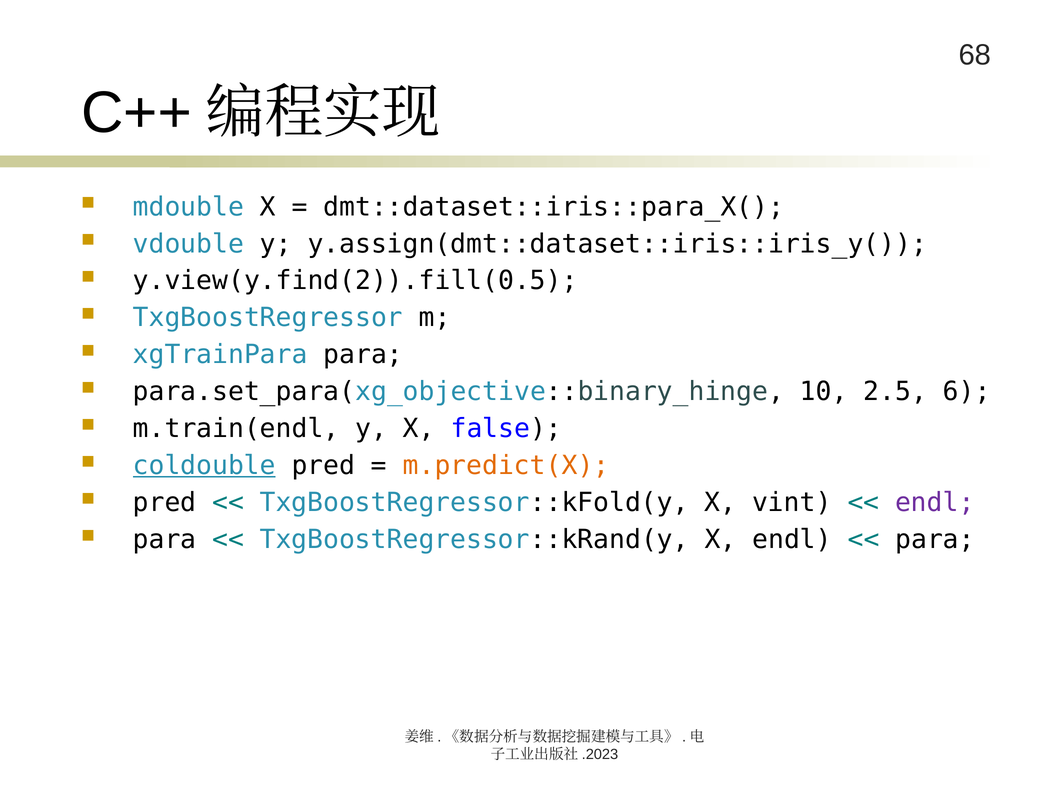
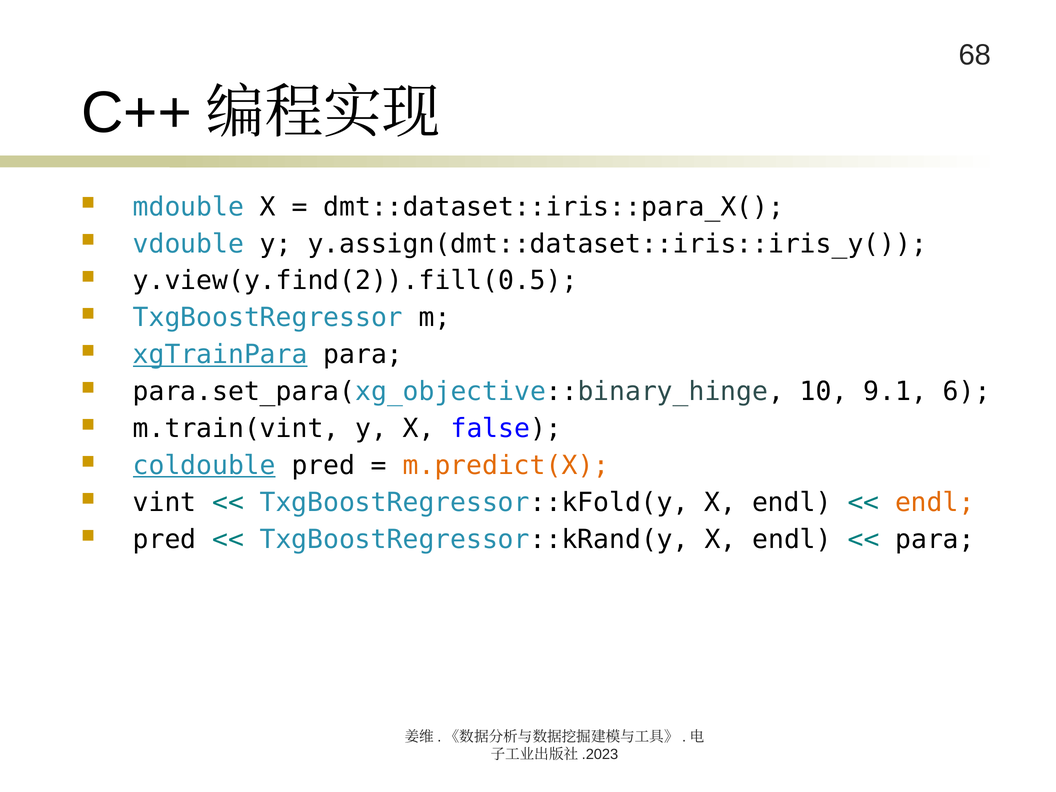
xgTrainPara underline: none -> present
2.5: 2.5 -> 9.1
m.train(endl: m.train(endl -> m.train(vint
pred at (165, 503): pred -> vint
TxgBoostRegressor::kFold(y X vint: vint -> endl
endl at (935, 503) colour: purple -> orange
para at (165, 539): para -> pred
